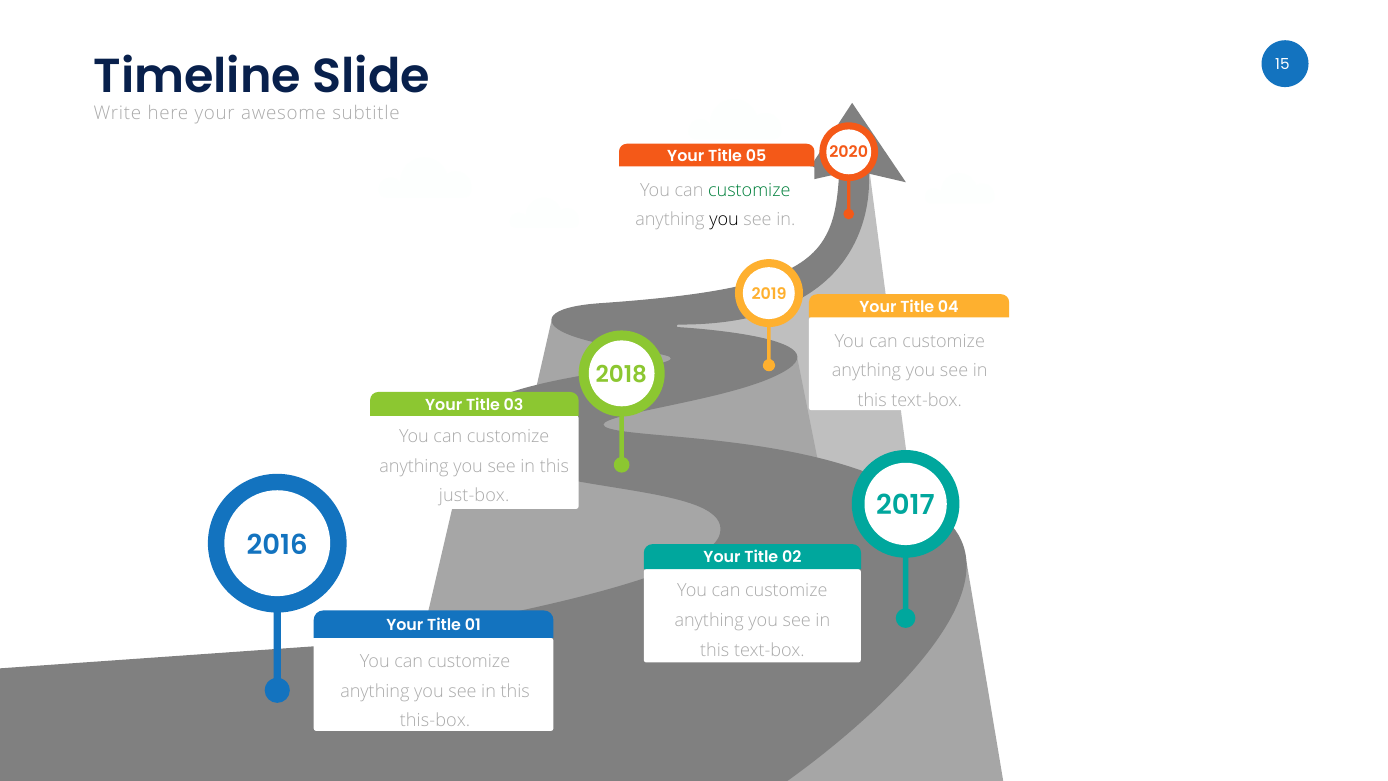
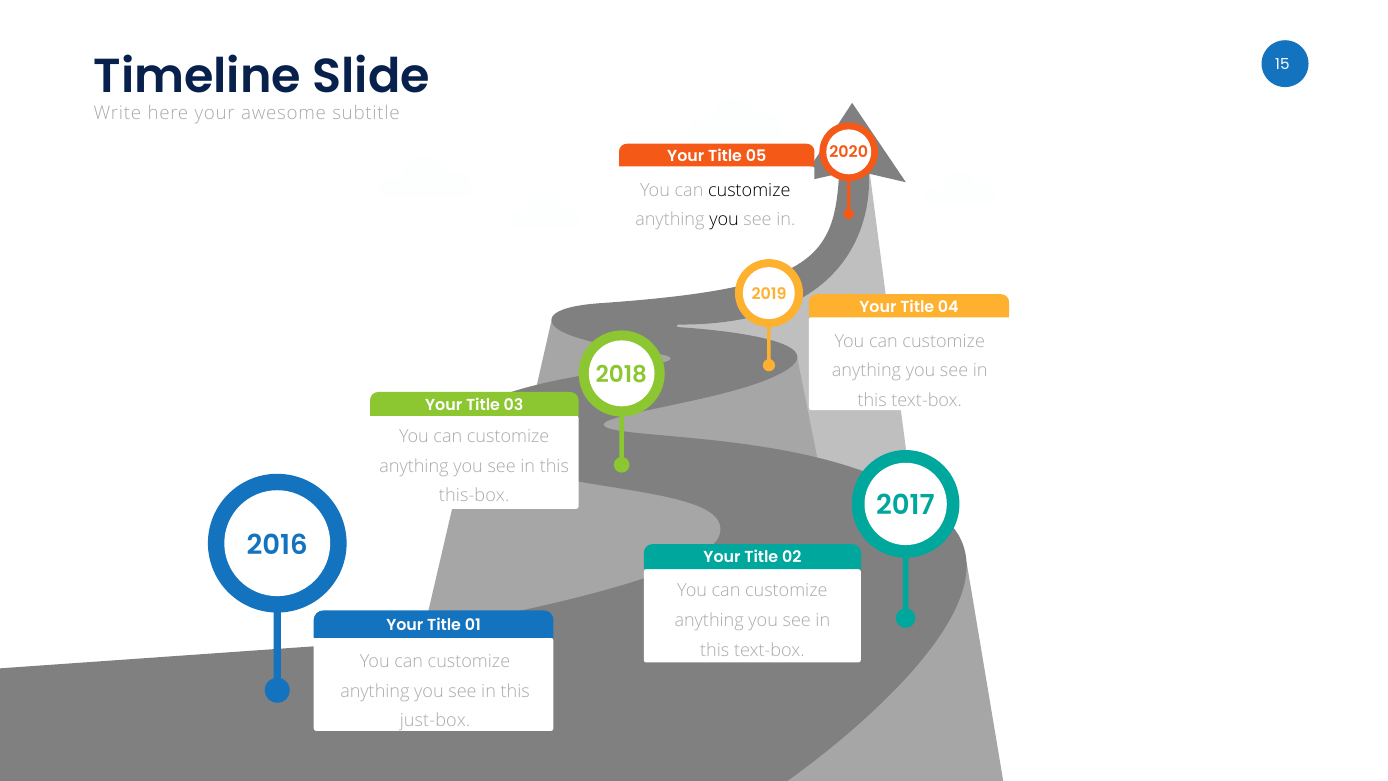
customize at (749, 190) colour: green -> black
just-box: just-box -> this-box
this-box: this-box -> just-box
